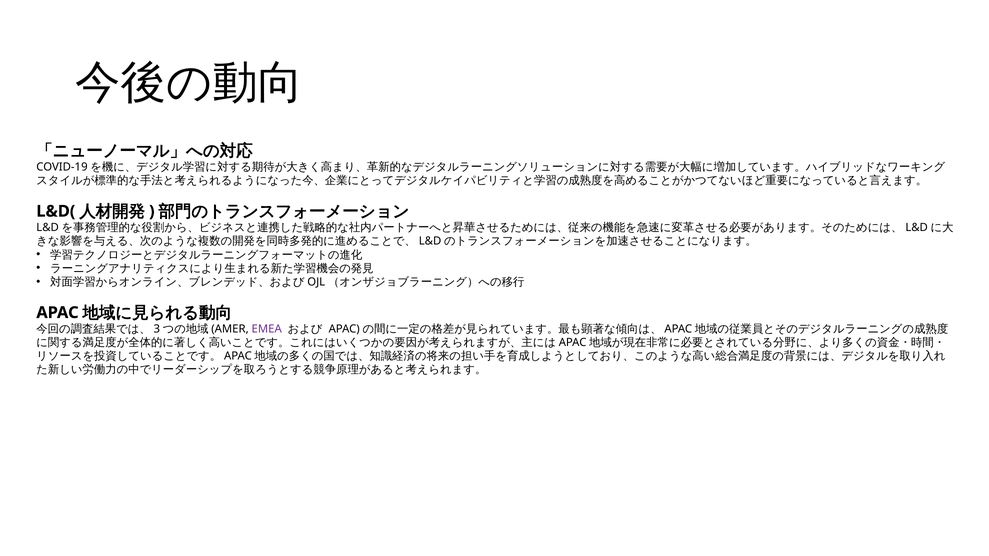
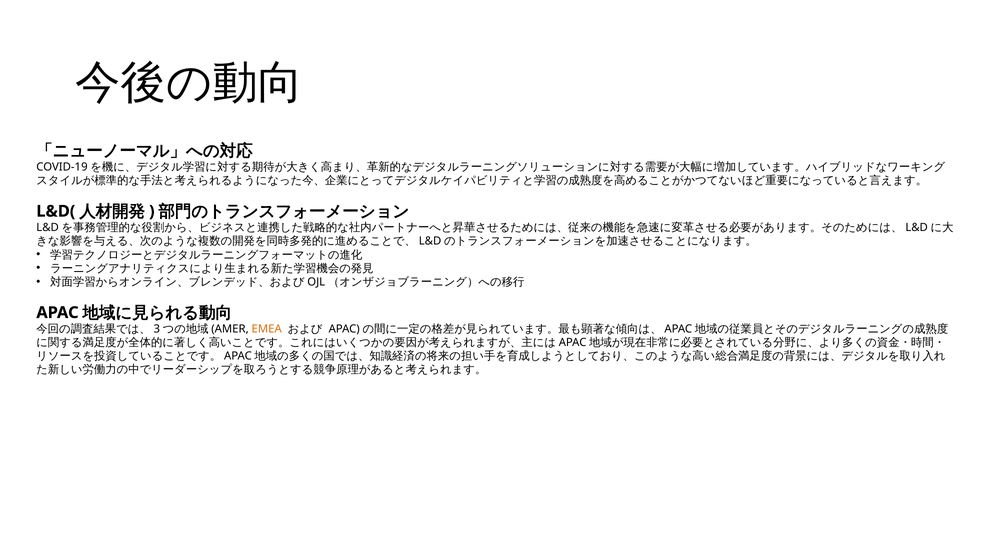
EMEA colour: purple -> orange
